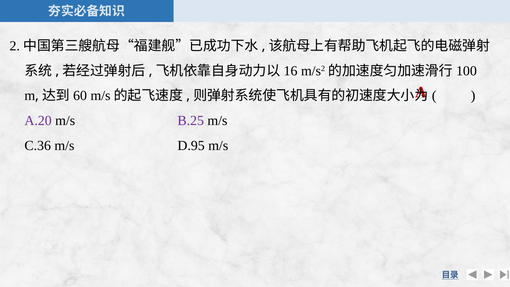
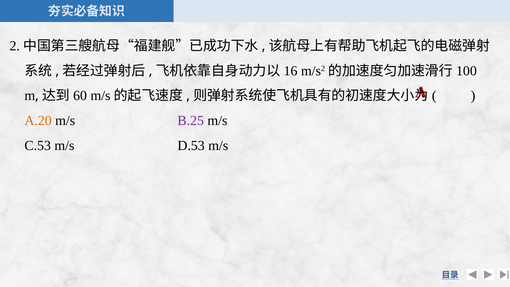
A.20 colour: purple -> orange
C.36: C.36 -> C.53
D.95: D.95 -> D.53
